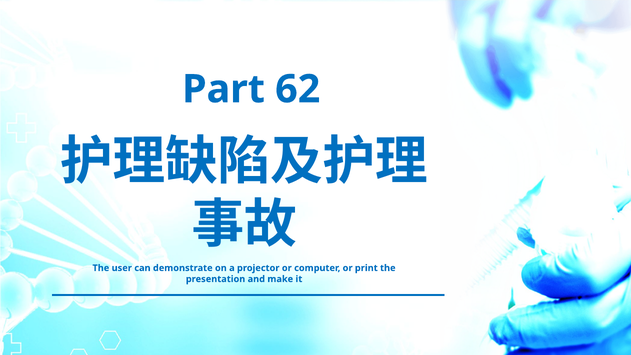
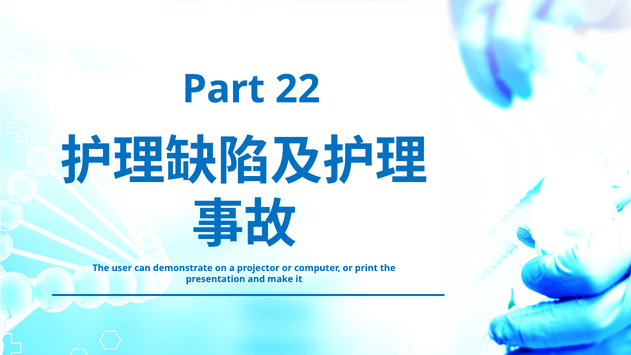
62: 62 -> 22
